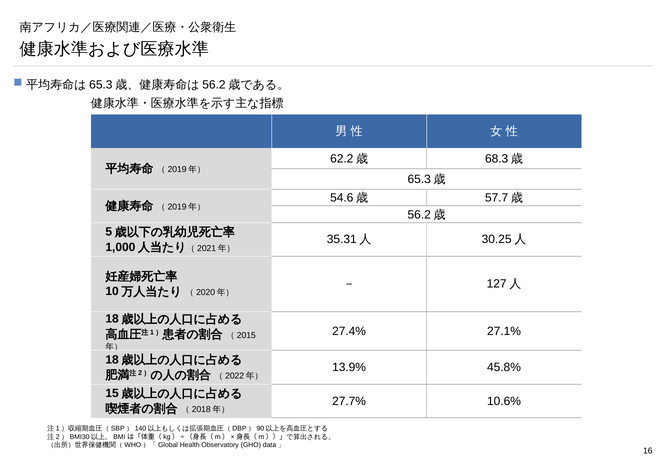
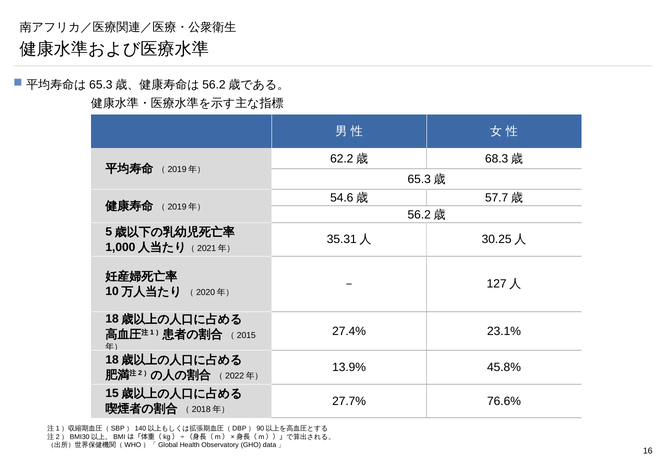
27.1%: 27.1% -> 23.1%
10.6%: 10.6% -> 76.6%
